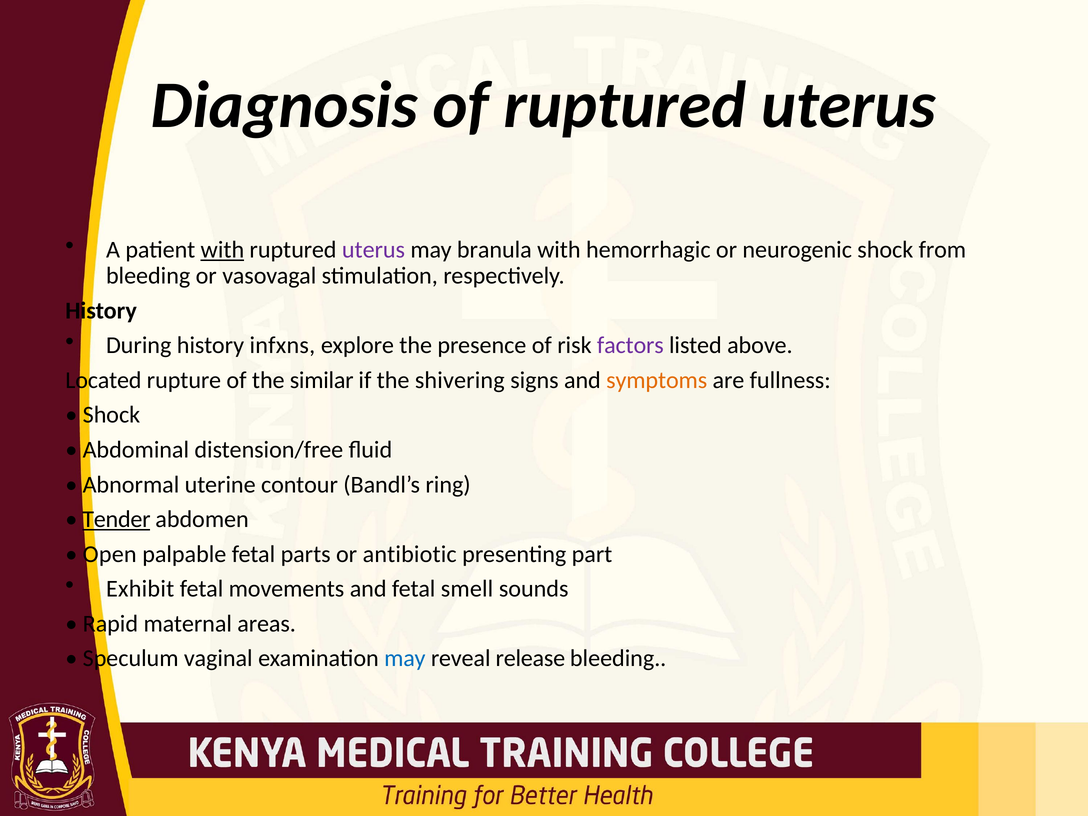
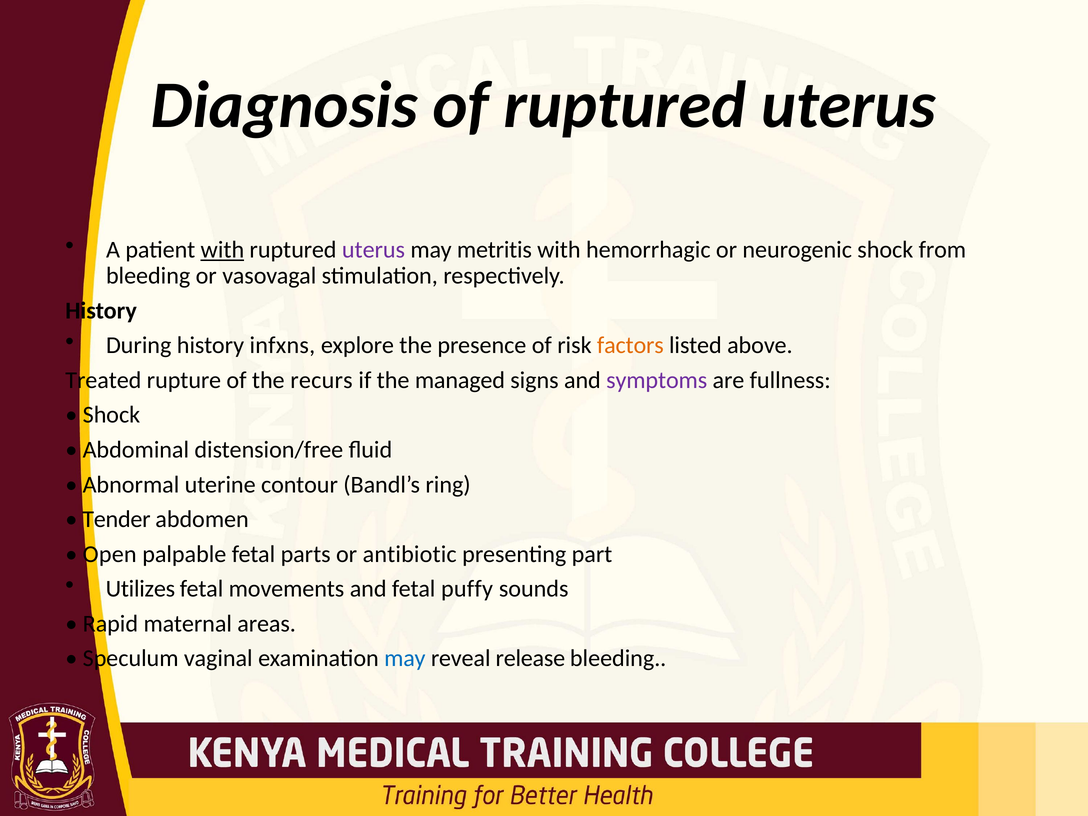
branula: branula -> metritis
factors colour: purple -> orange
Located: Located -> Treated
similar: similar -> recurs
shivering: shivering -> managed
symptoms colour: orange -> purple
Tender underline: present -> none
Exhibit: Exhibit -> Utilizes
smell: smell -> puffy
